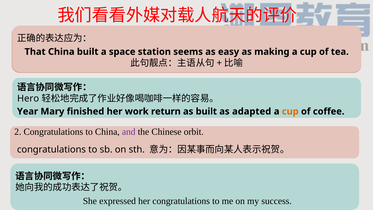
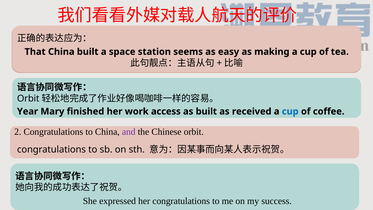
Hero at (28, 98): Hero -> Orbit
return: return -> access
adapted: adapted -> received
cup at (290, 111) colour: orange -> blue
